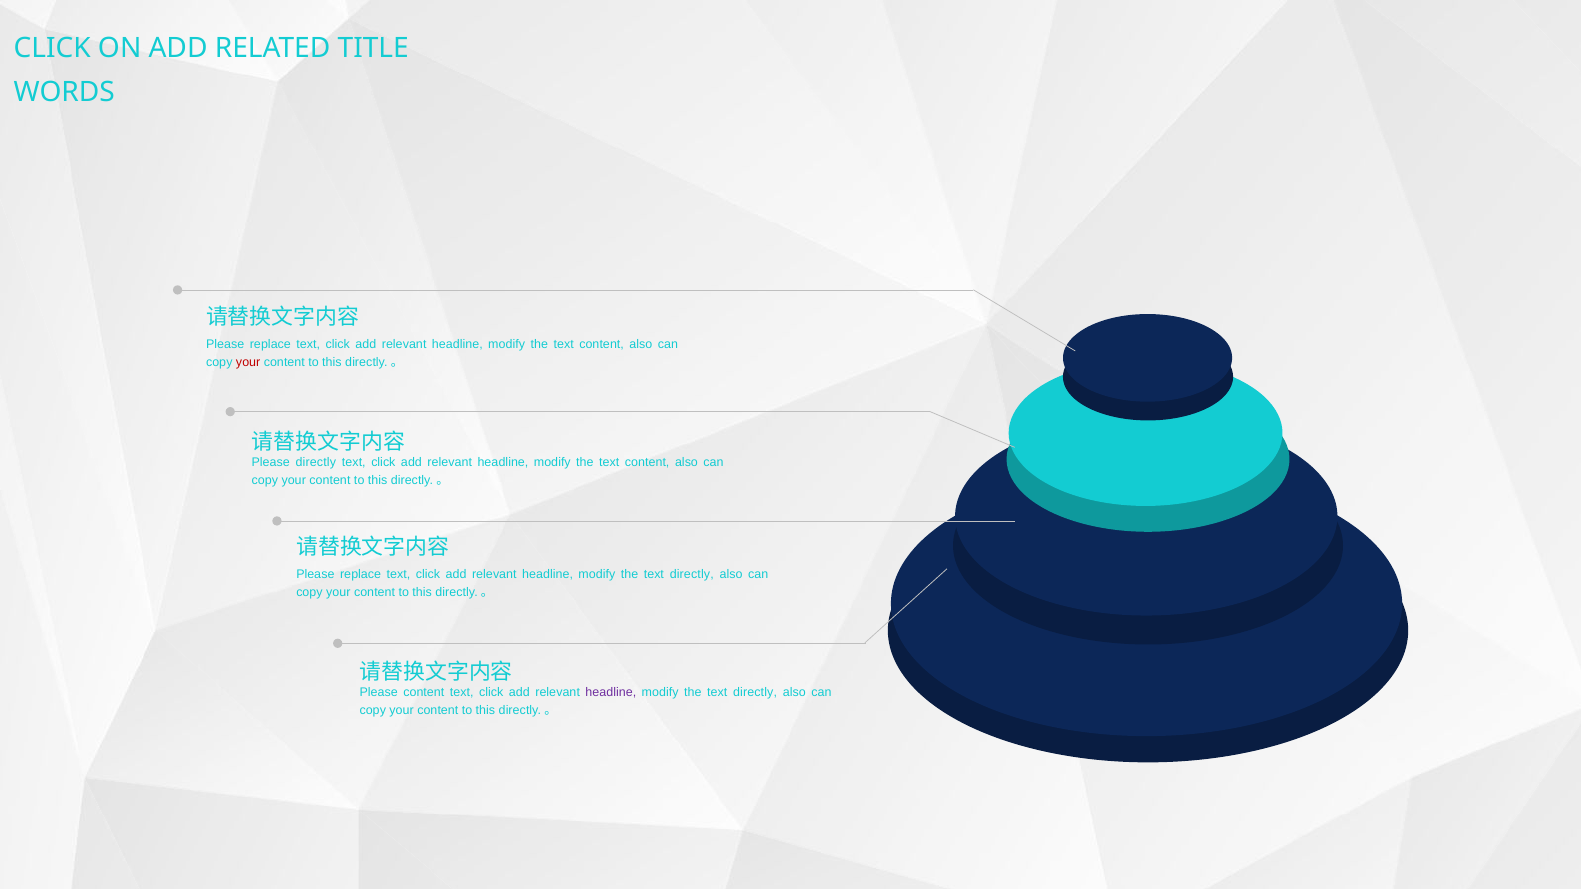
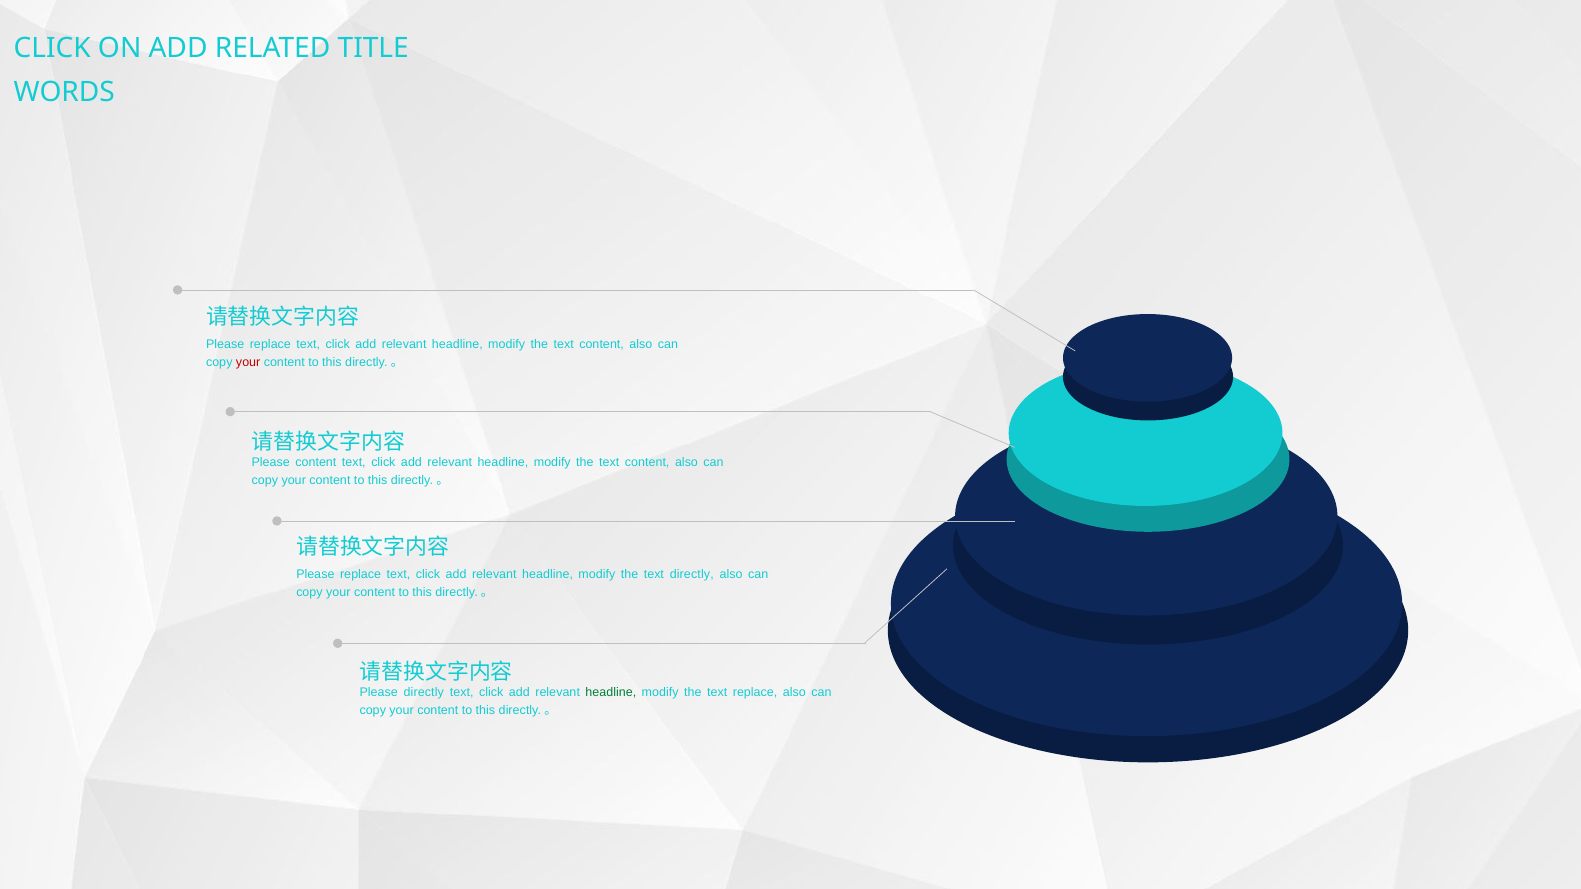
Please directly: directly -> content
Please content: content -> directly
headline at (611, 692) colour: purple -> green
directly at (755, 692): directly -> replace
